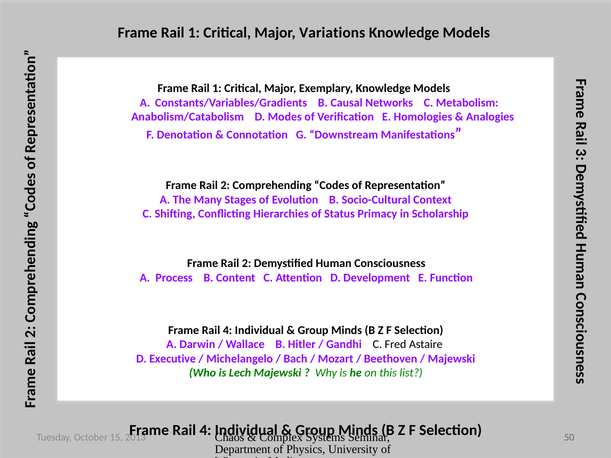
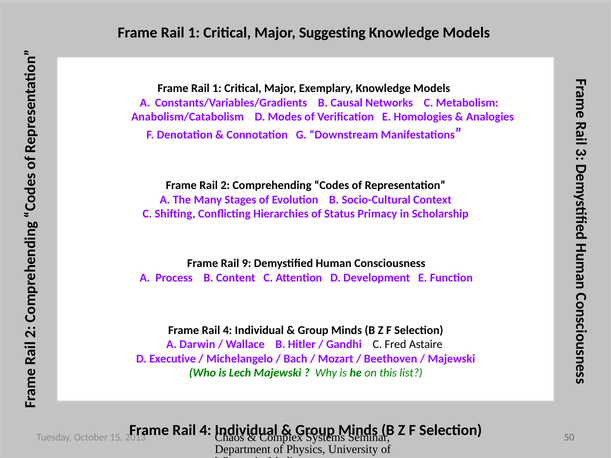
Variations: Variations -> Suggesting
2 at (247, 264): 2 -> 9
